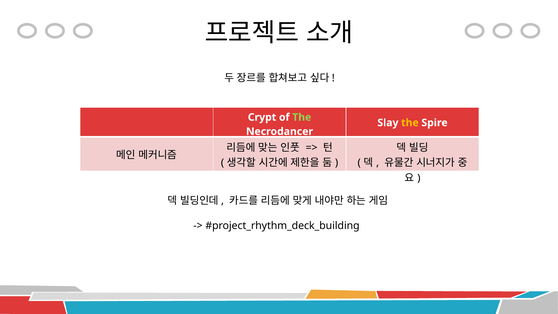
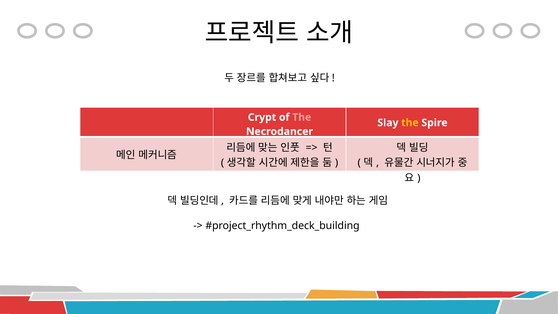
The at (302, 117) colour: light green -> pink
